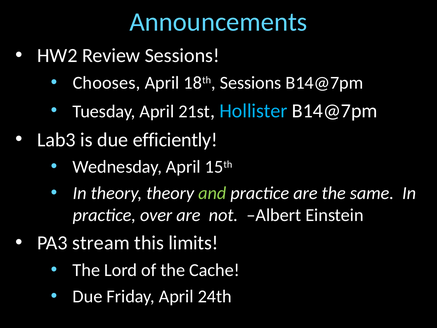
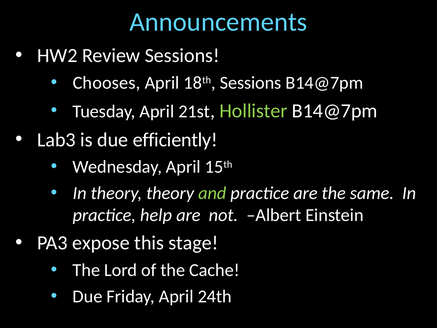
Hollister colour: light blue -> light green
over: over -> help
stream: stream -> expose
limits: limits -> stage
